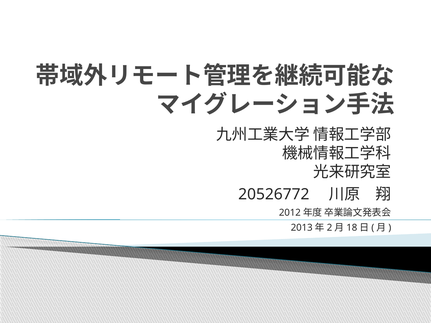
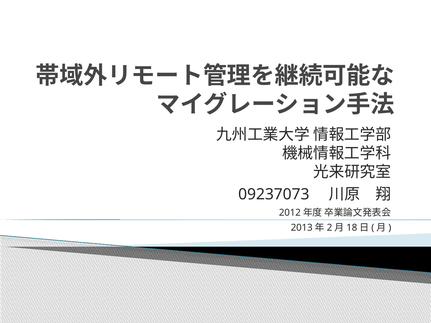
20526772: 20526772 -> 09237073
